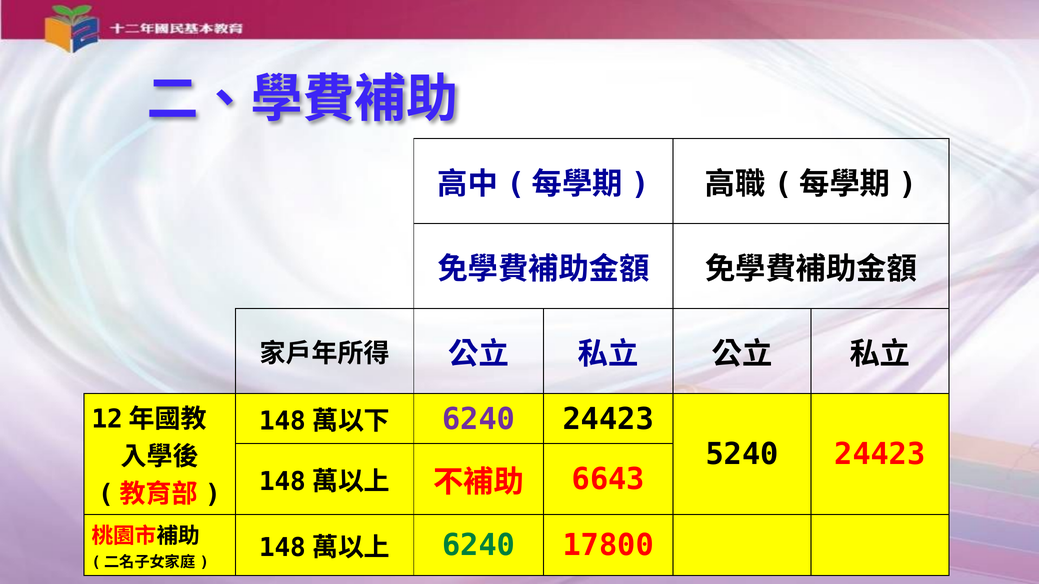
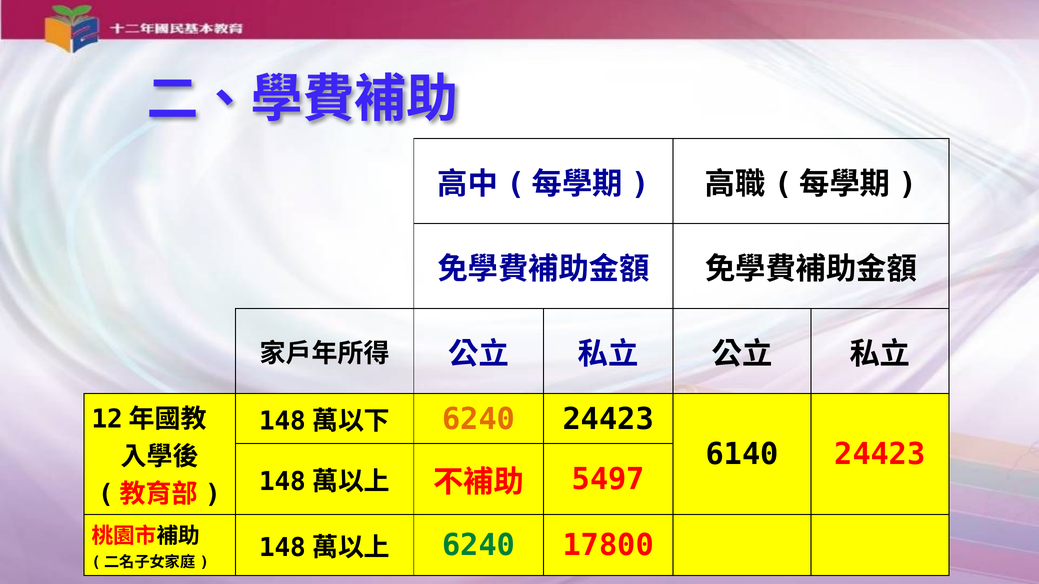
6240 at (479, 419) colour: purple -> orange
5240: 5240 -> 6140
6643: 6643 -> 5497
